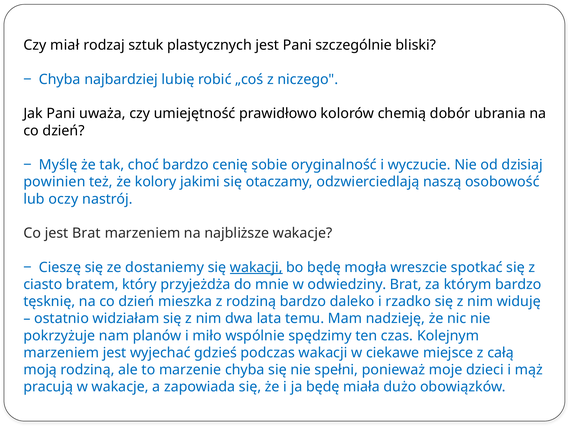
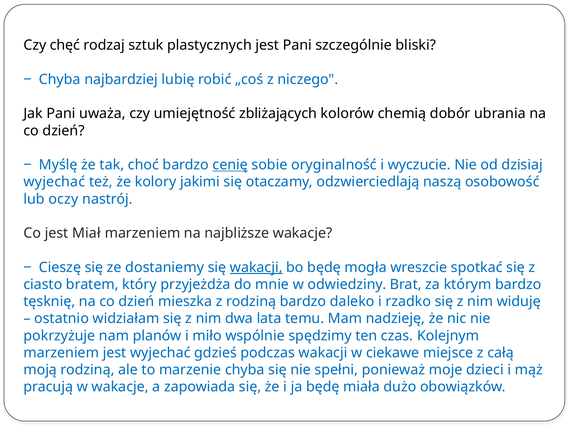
miał: miał -> chęć
prawidłowo: prawidłowo -> zbliżających
cenię underline: none -> present
powinien at (54, 182): powinien -> wyjechać
jest Brat: Brat -> Miał
